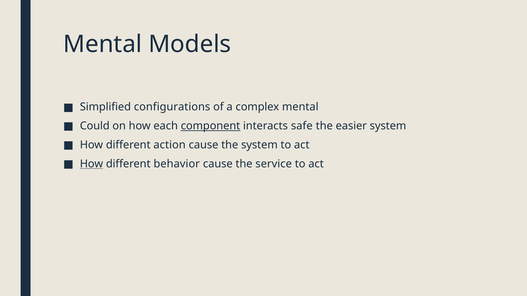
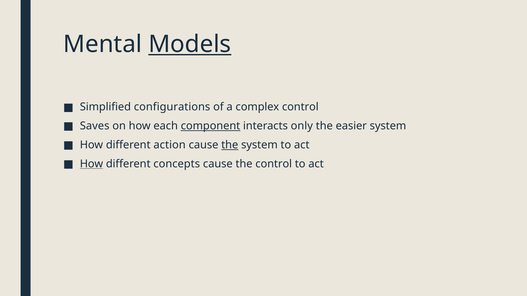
Models underline: none -> present
complex mental: mental -> control
Could: Could -> Saves
safe: safe -> only
the at (230, 145) underline: none -> present
behavior: behavior -> concepts
the service: service -> control
